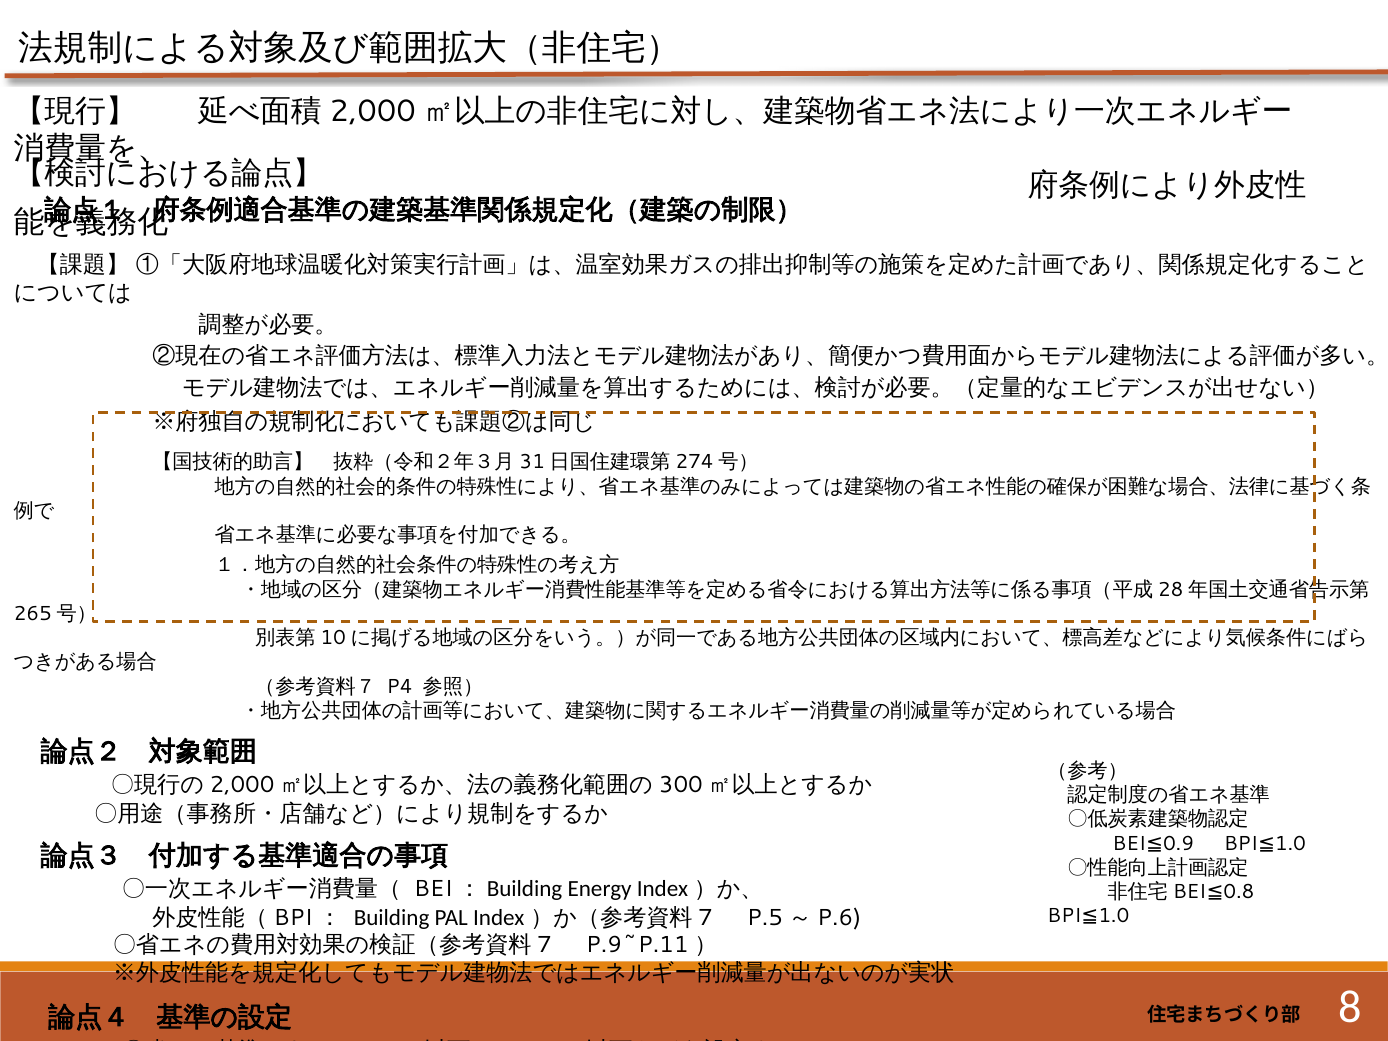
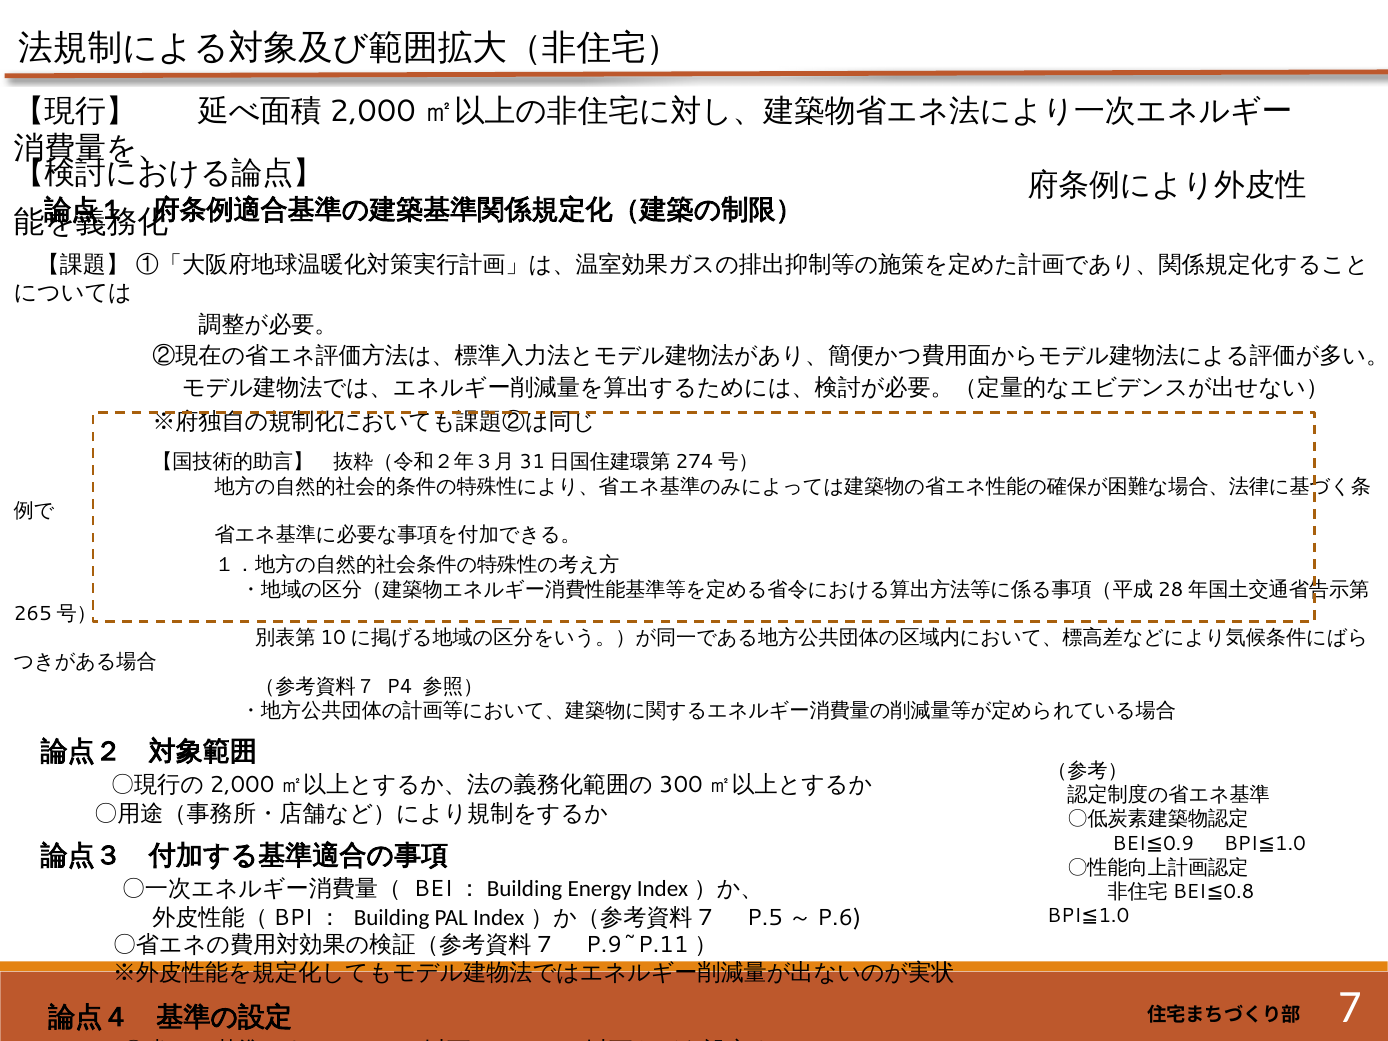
8: 8 -> 7
